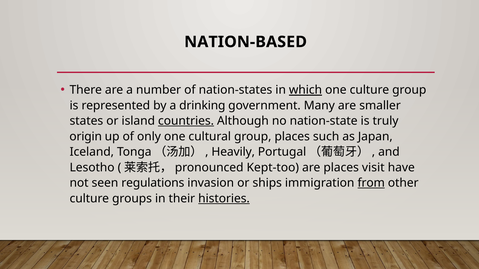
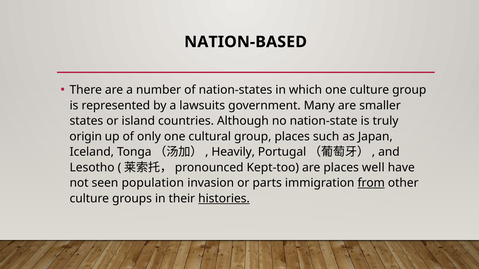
which underline: present -> none
drinking: drinking -> lawsuits
countries underline: present -> none
visit: visit -> well
regulations: regulations -> population
ships: ships -> parts
